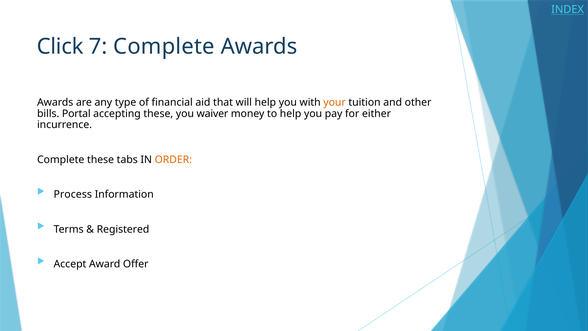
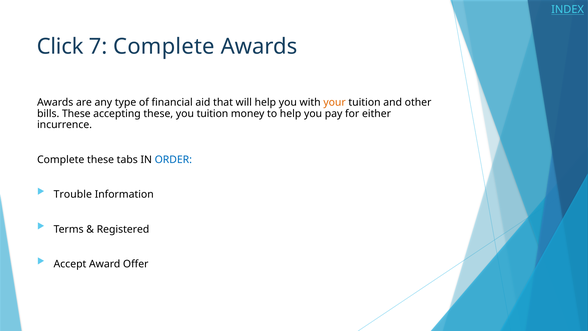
bills Portal: Portal -> These
you waiver: waiver -> tuition
ORDER colour: orange -> blue
Process: Process -> Trouble
